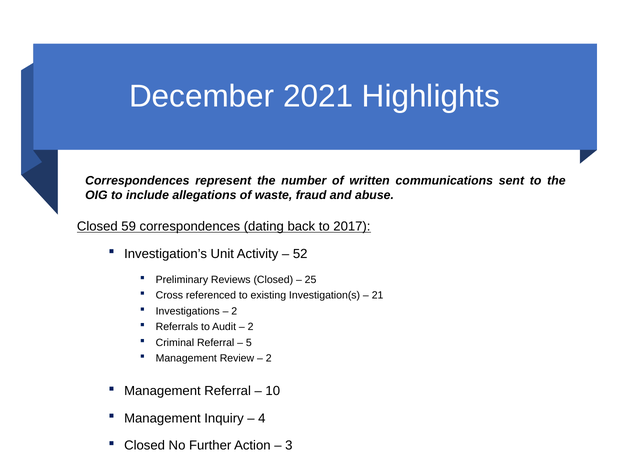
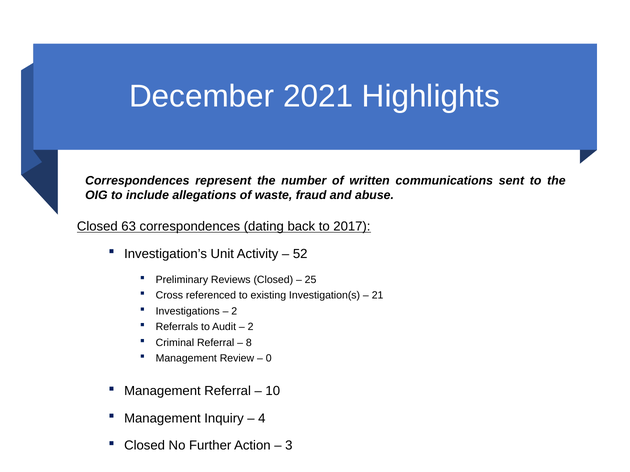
59: 59 -> 63
5: 5 -> 8
2 at (269, 359): 2 -> 0
